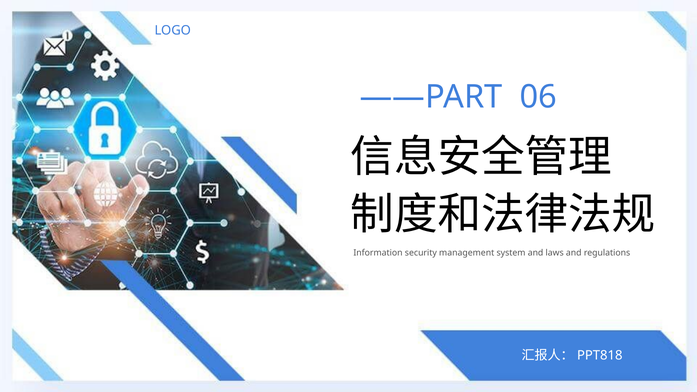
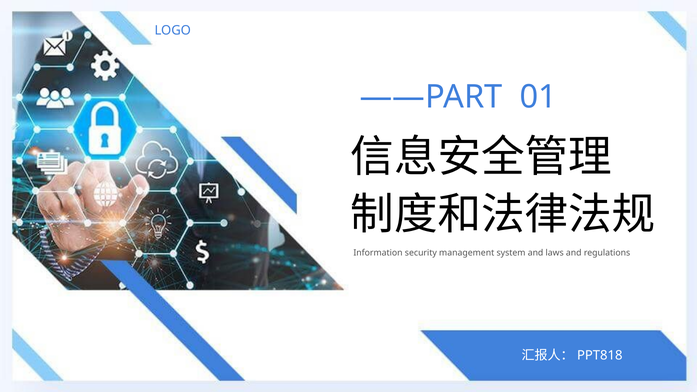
06: 06 -> 01
